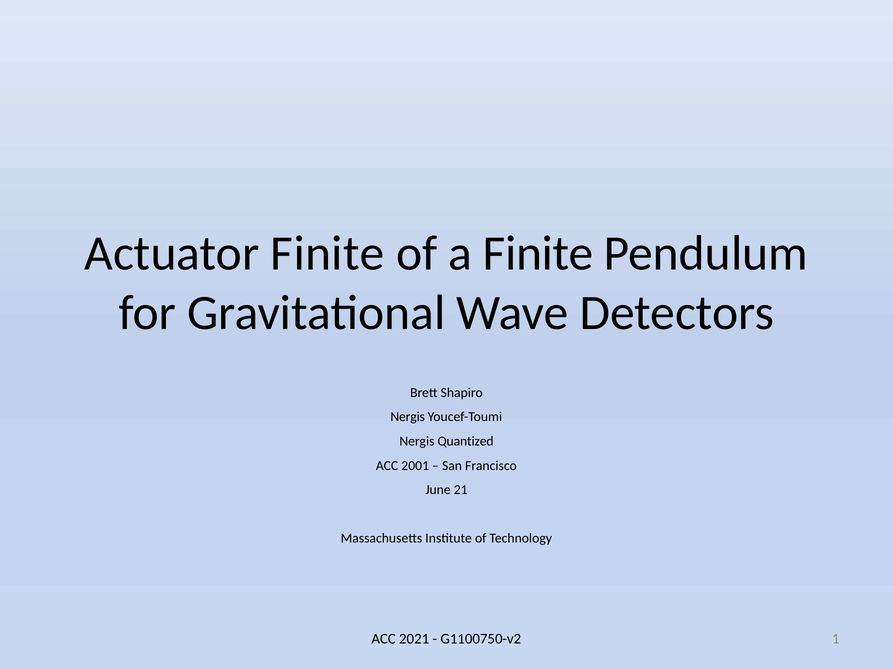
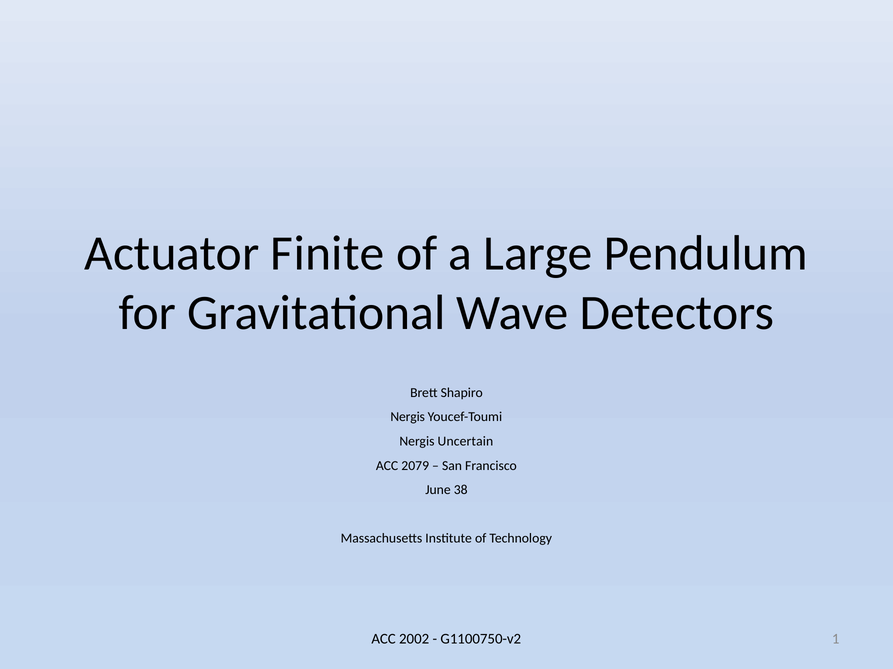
a Finite: Finite -> Large
Quantized: Quantized -> Uncertain
2001: 2001 -> 2079
21: 21 -> 38
2021: 2021 -> 2002
